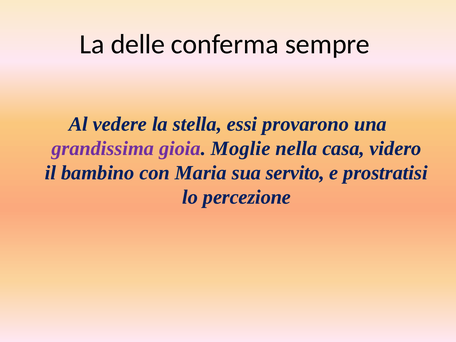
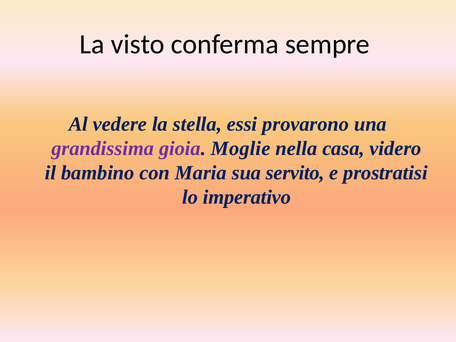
delle: delle -> visto
percezione: percezione -> imperativo
